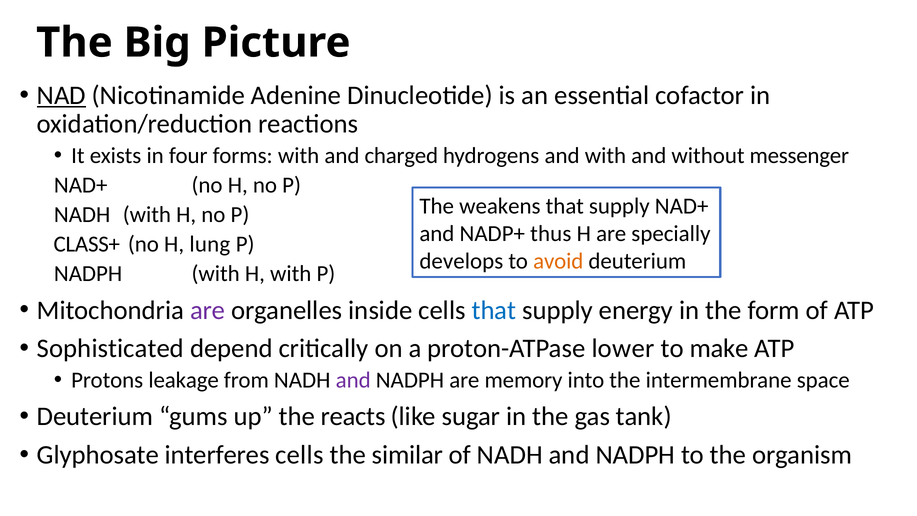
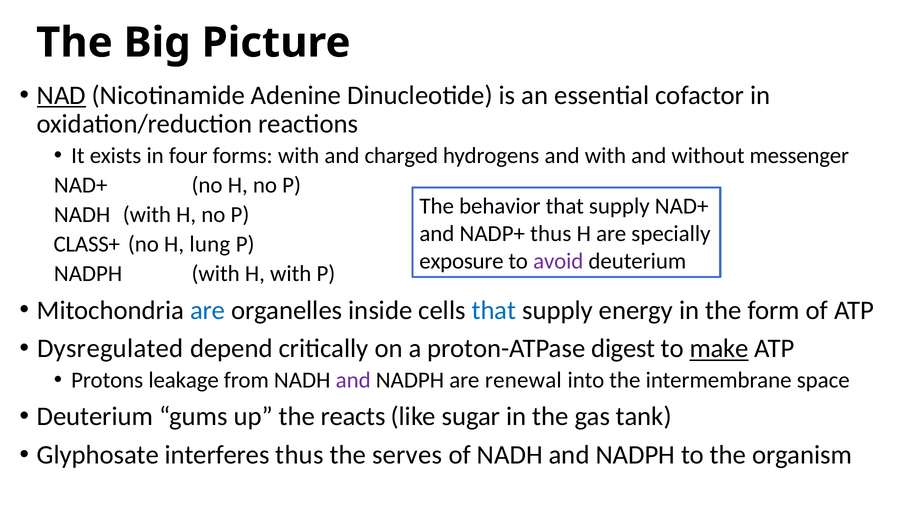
weakens: weakens -> behavior
develops: develops -> exposure
avoid colour: orange -> purple
are at (208, 310) colour: purple -> blue
Sophisticated: Sophisticated -> Dysregulated
lower: lower -> digest
make underline: none -> present
memory: memory -> renewal
interferes cells: cells -> thus
similar: similar -> serves
